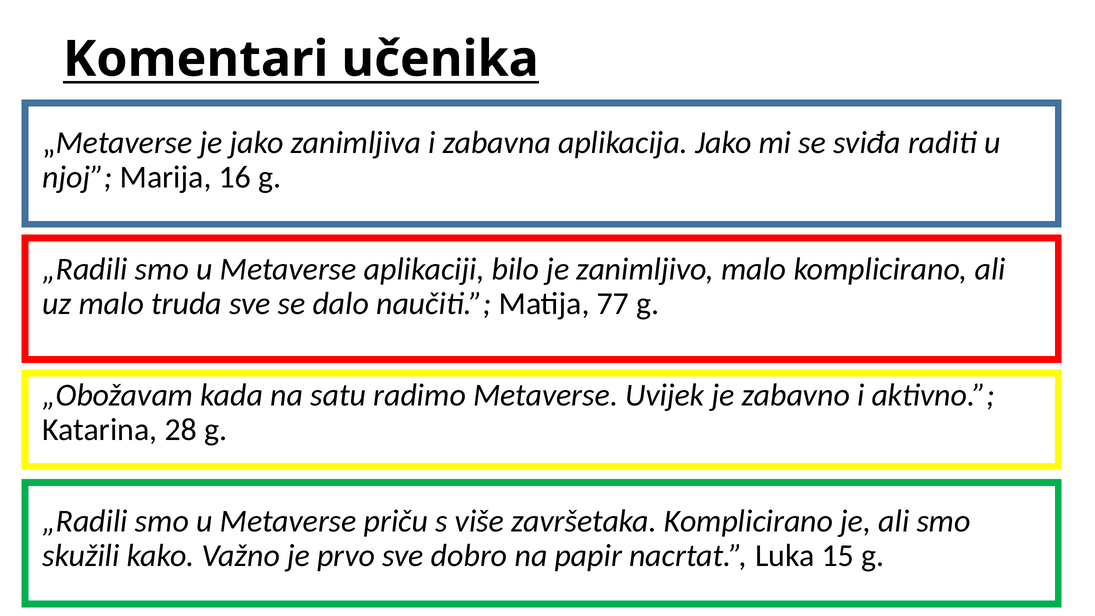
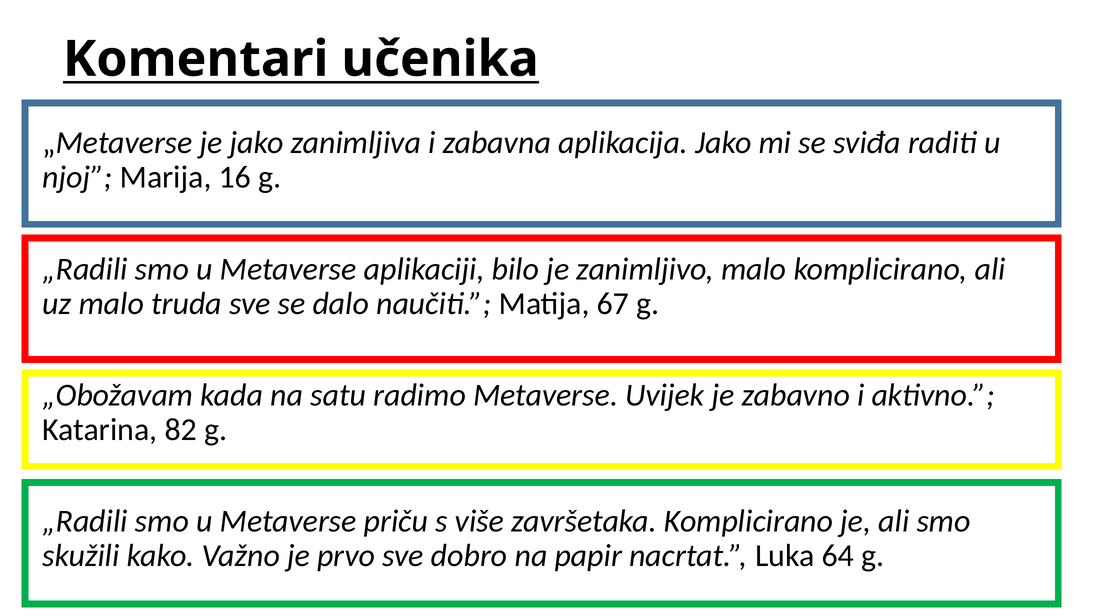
77: 77 -> 67
28: 28 -> 82
15: 15 -> 64
